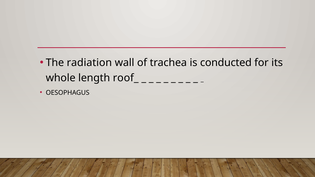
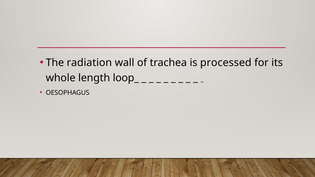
conducted: conducted -> processed
roof_: roof_ -> loop_
